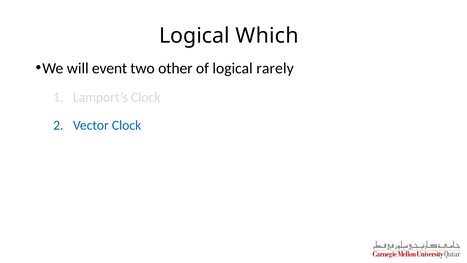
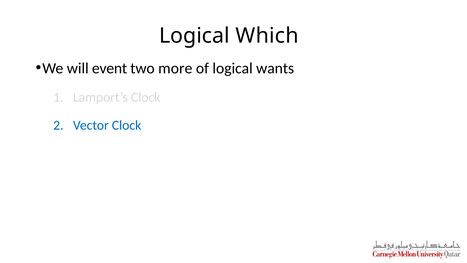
other: other -> more
rarely: rarely -> wants
